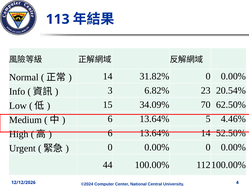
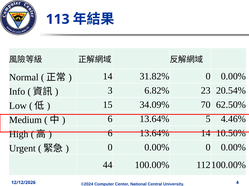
52.50%: 52.50% -> 10.50%
